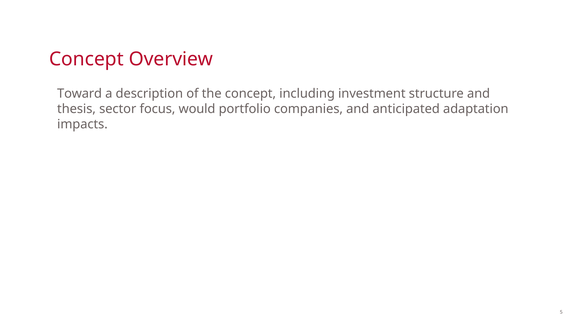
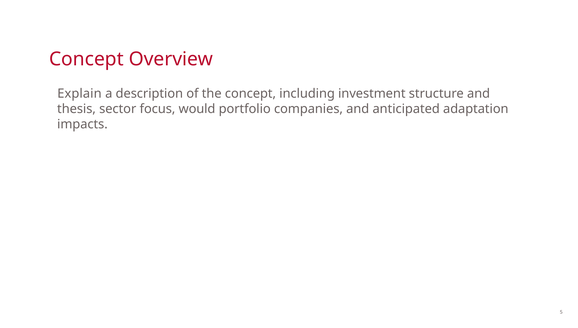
Toward: Toward -> Explain
